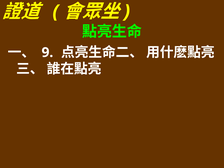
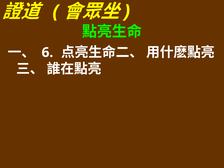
9: 9 -> 6
